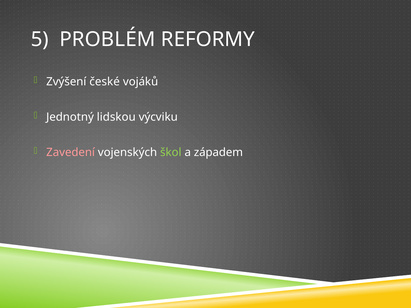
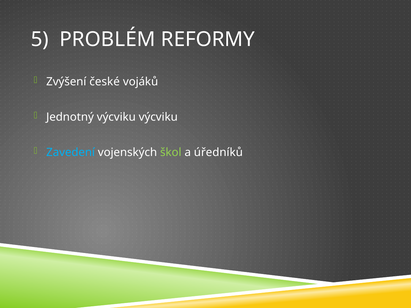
Jednotný lidskou: lidskou -> výcviku
Zavedení colour: pink -> light blue
západem: západem -> úředníků
